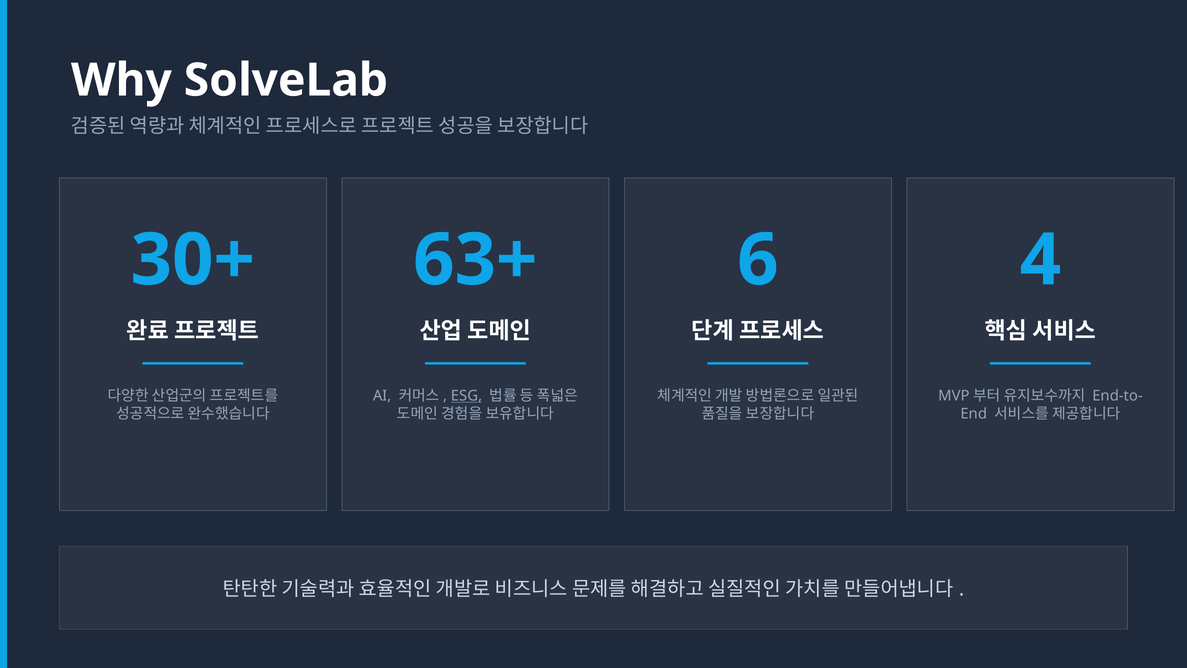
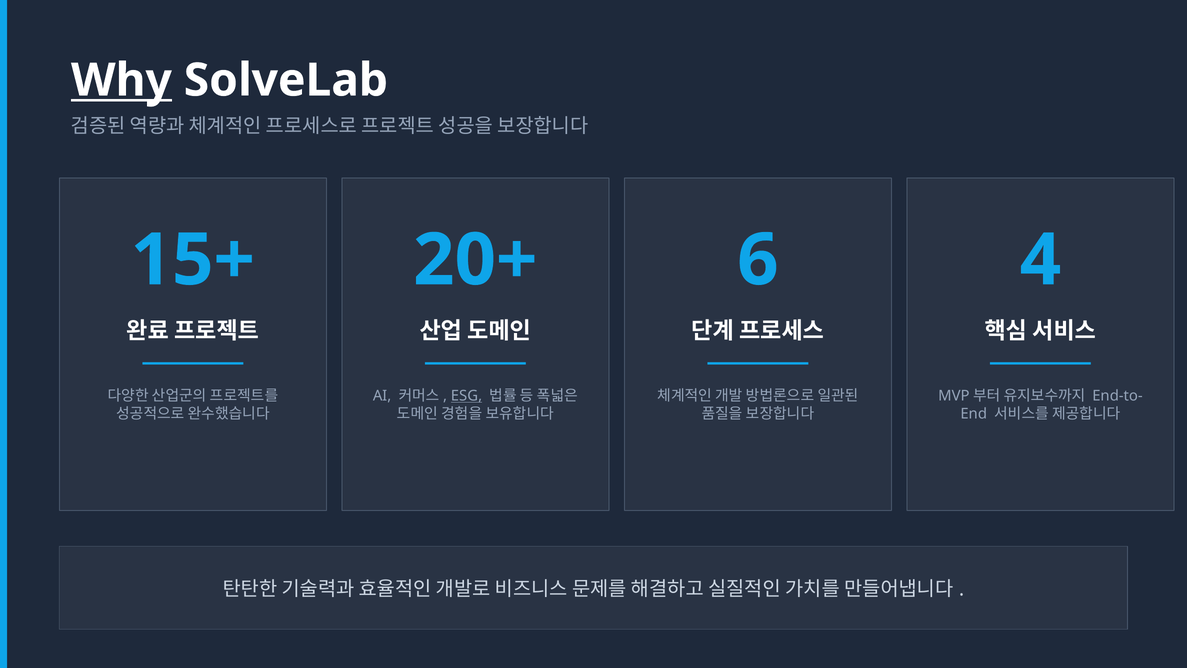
Why underline: none -> present
30+: 30+ -> 15+
63+: 63+ -> 20+
